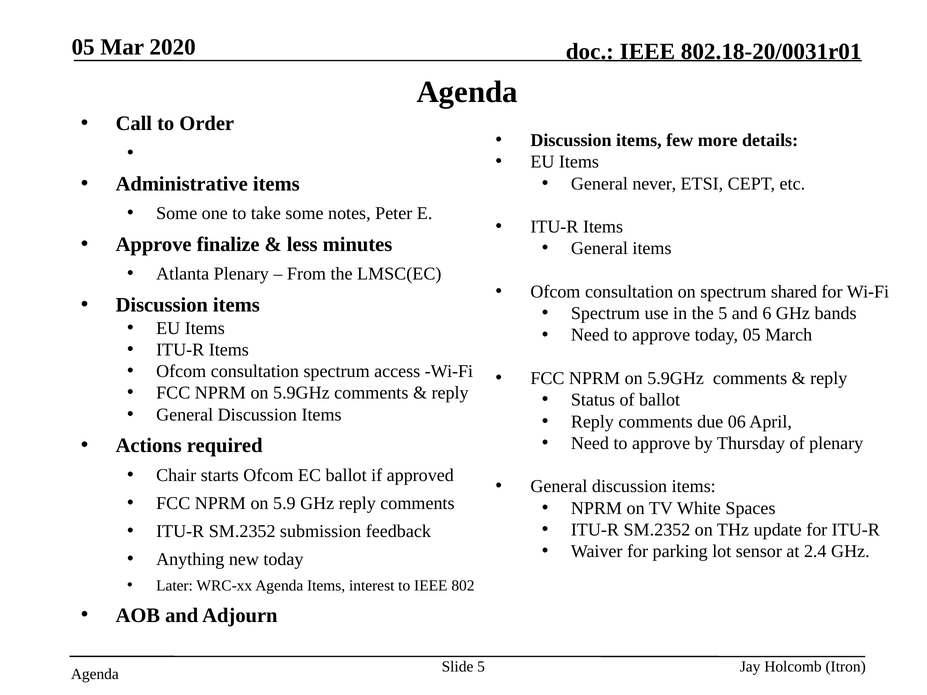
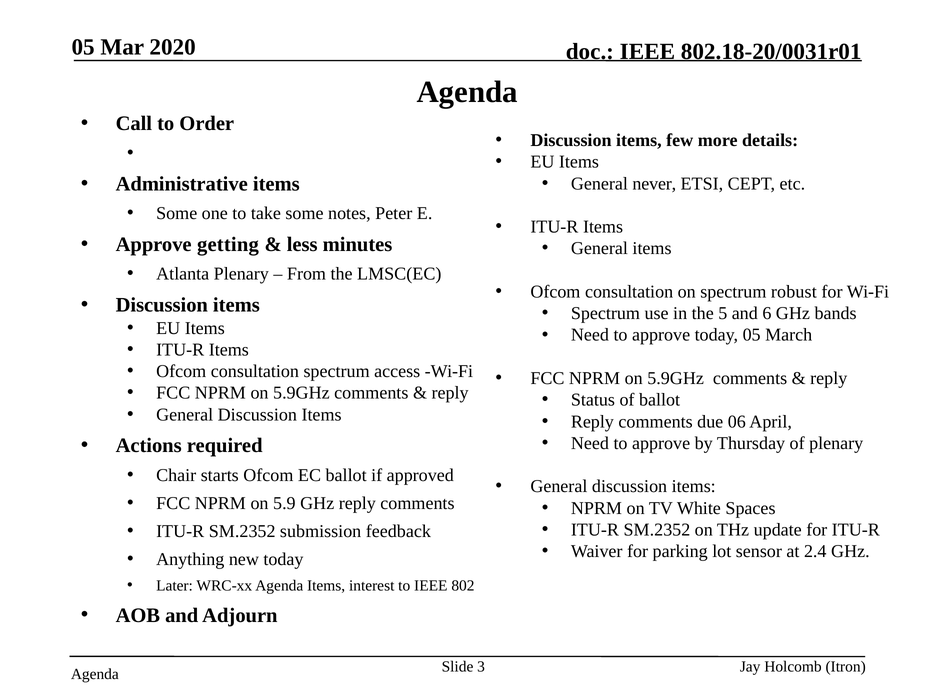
finalize: finalize -> getting
shared: shared -> robust
Slide 5: 5 -> 3
